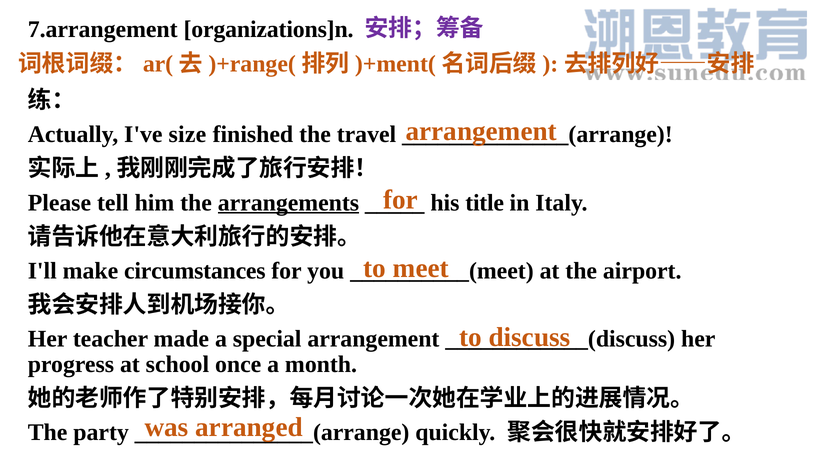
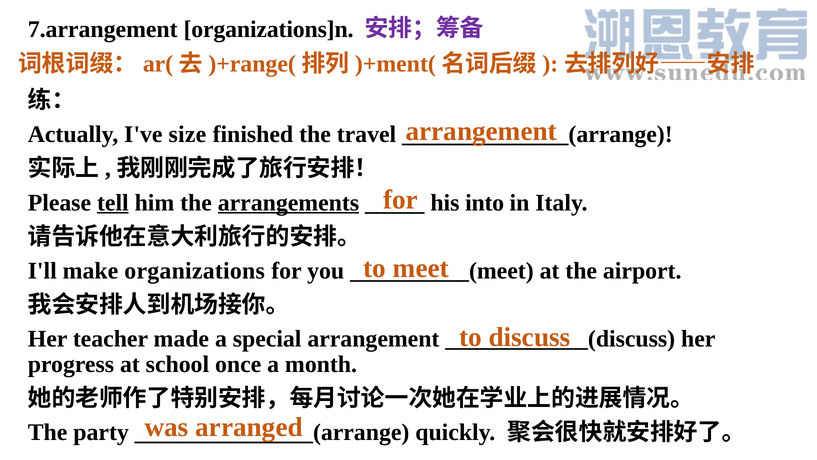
tell underline: none -> present
title: title -> into
circumstances: circumstances -> organizations
